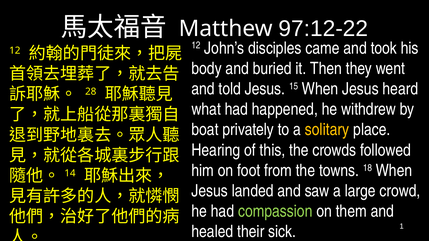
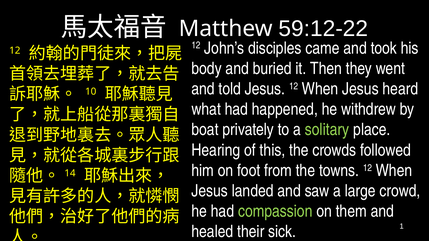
97:12-22: 97:12-22 -> 59:12-22
Jesus 15: 15 -> 12
28: 28 -> 10
solitary colour: yellow -> light green
towns 18: 18 -> 12
